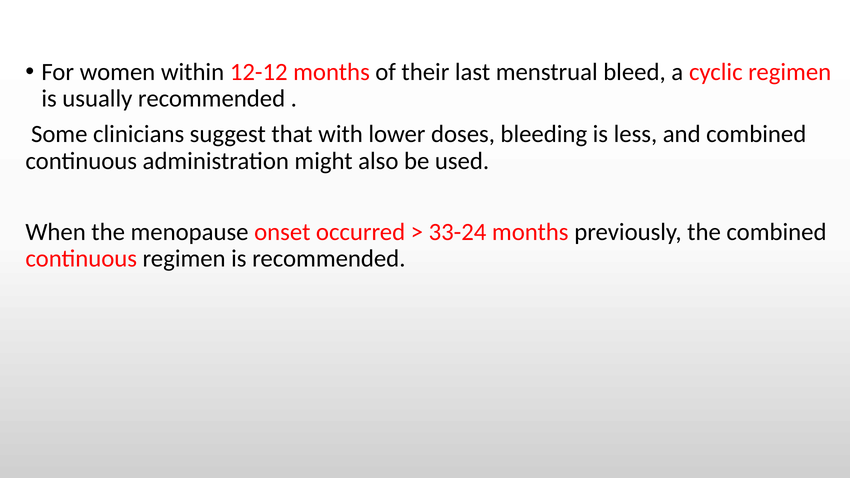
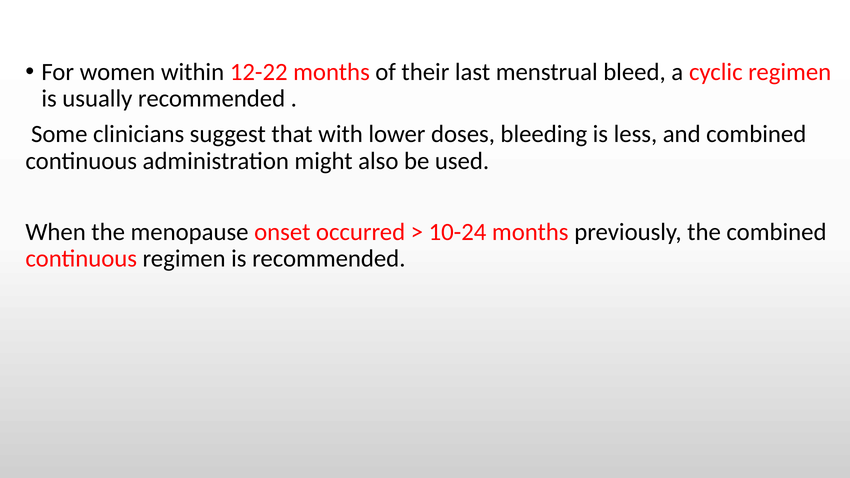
12-12: 12-12 -> 12-22
33-24: 33-24 -> 10-24
